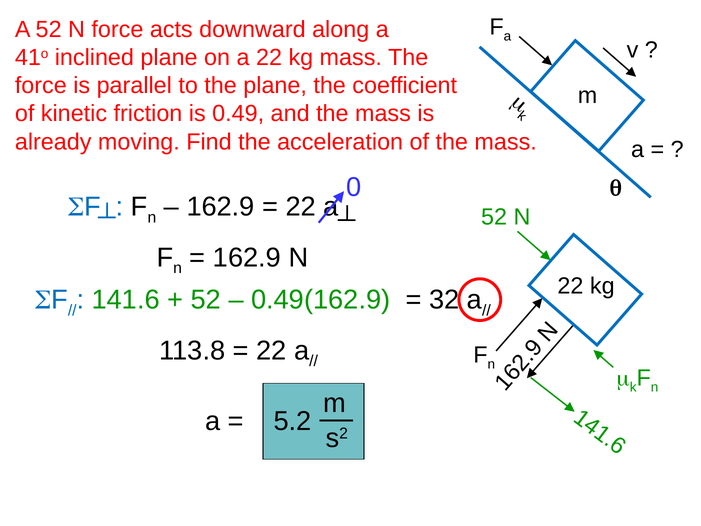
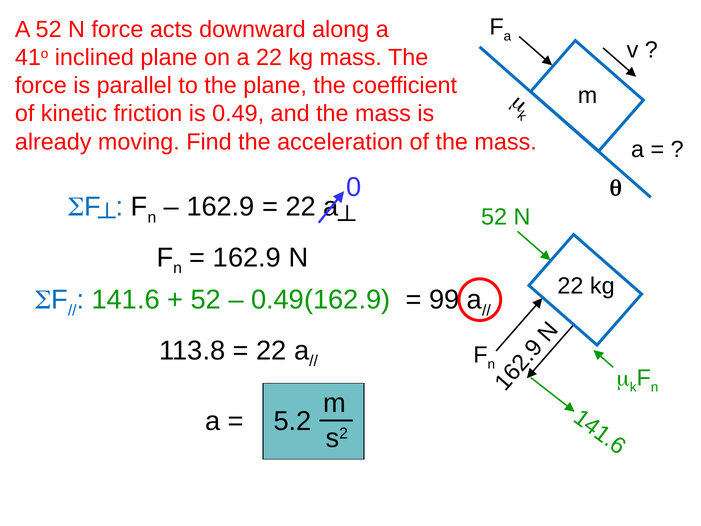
32: 32 -> 99
